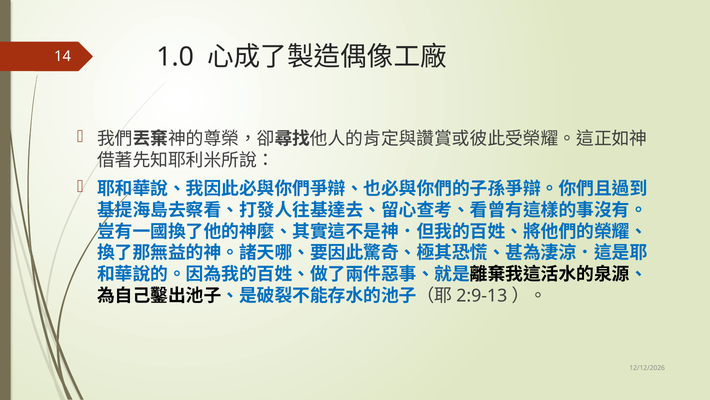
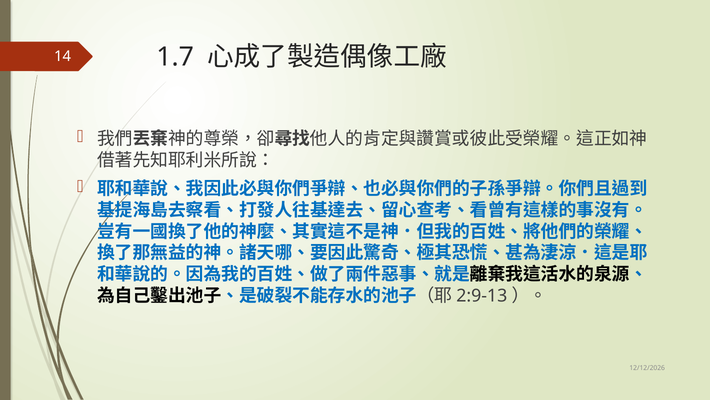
1.0: 1.0 -> 1.7
